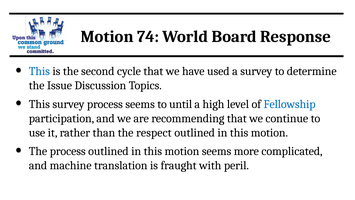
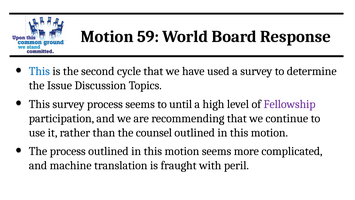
74: 74 -> 59
Fellowship colour: blue -> purple
respect: respect -> counsel
